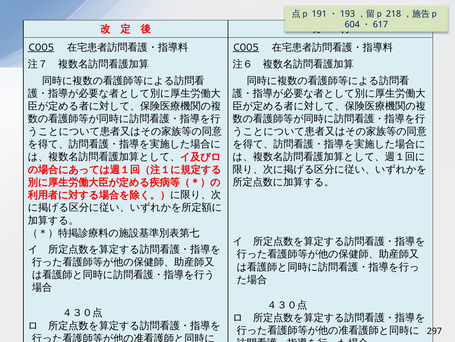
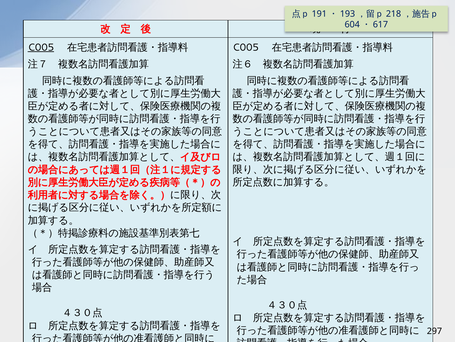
C005 at (246, 47) underline: present -> none
